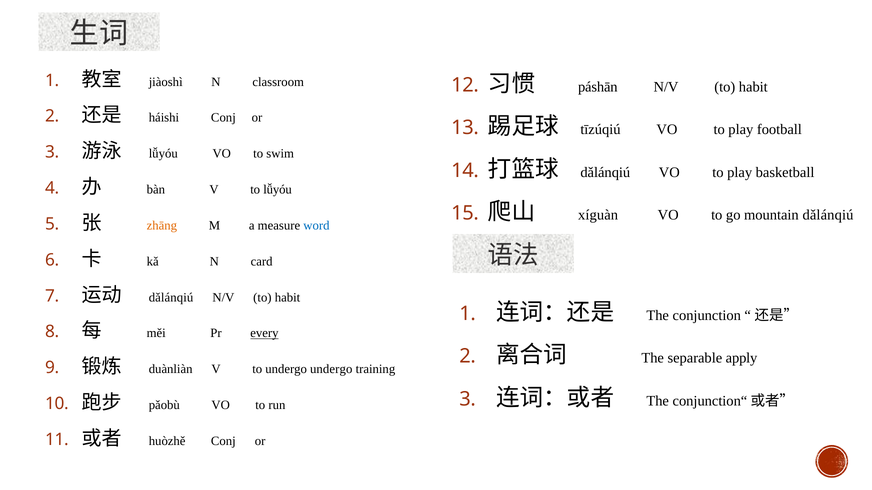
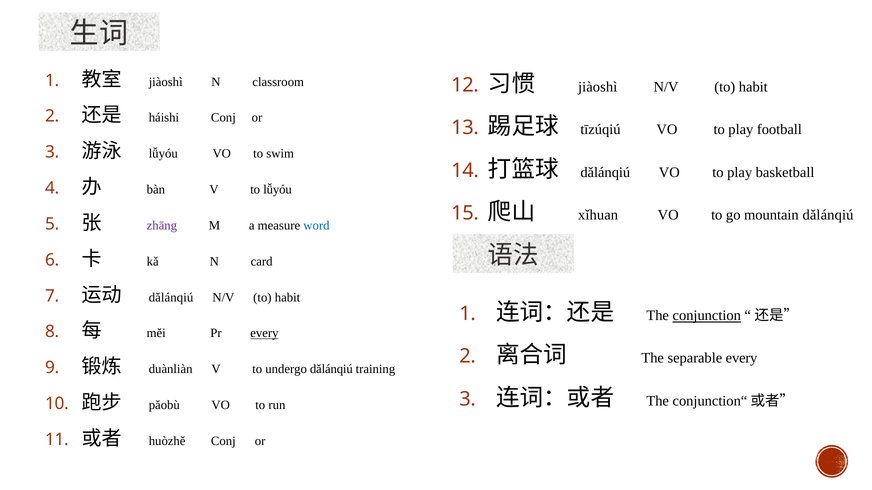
páshān at (598, 87): páshān -> jiàoshì
xíguàn: xíguàn -> xǐhuan
zhāng colour: orange -> purple
conjunction underline: none -> present
separable apply: apply -> every
undergo undergo: undergo -> dǎlánqiú
